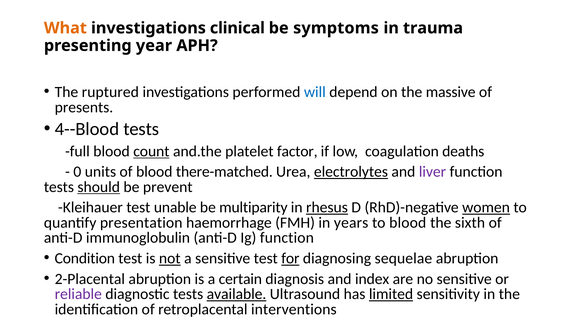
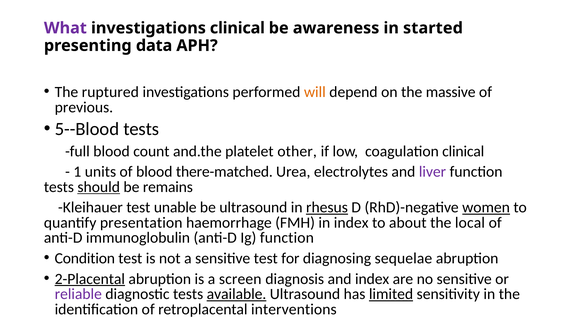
What colour: orange -> purple
symptoms: symptoms -> awareness
trauma: trauma -> started
year: year -> data
will colour: blue -> orange
presents: presents -> previous
4--Blood: 4--Blood -> 5--Blood
count underline: present -> none
factor: factor -> other
coagulation deaths: deaths -> clinical
0: 0 -> 1
electrolytes underline: present -> none
prevent: prevent -> remains
be multiparity: multiparity -> ultrasound
in years: years -> index
to blood: blood -> about
sixth: sixth -> local
not underline: present -> none
for underline: present -> none
2-Placental underline: none -> present
certain: certain -> screen
